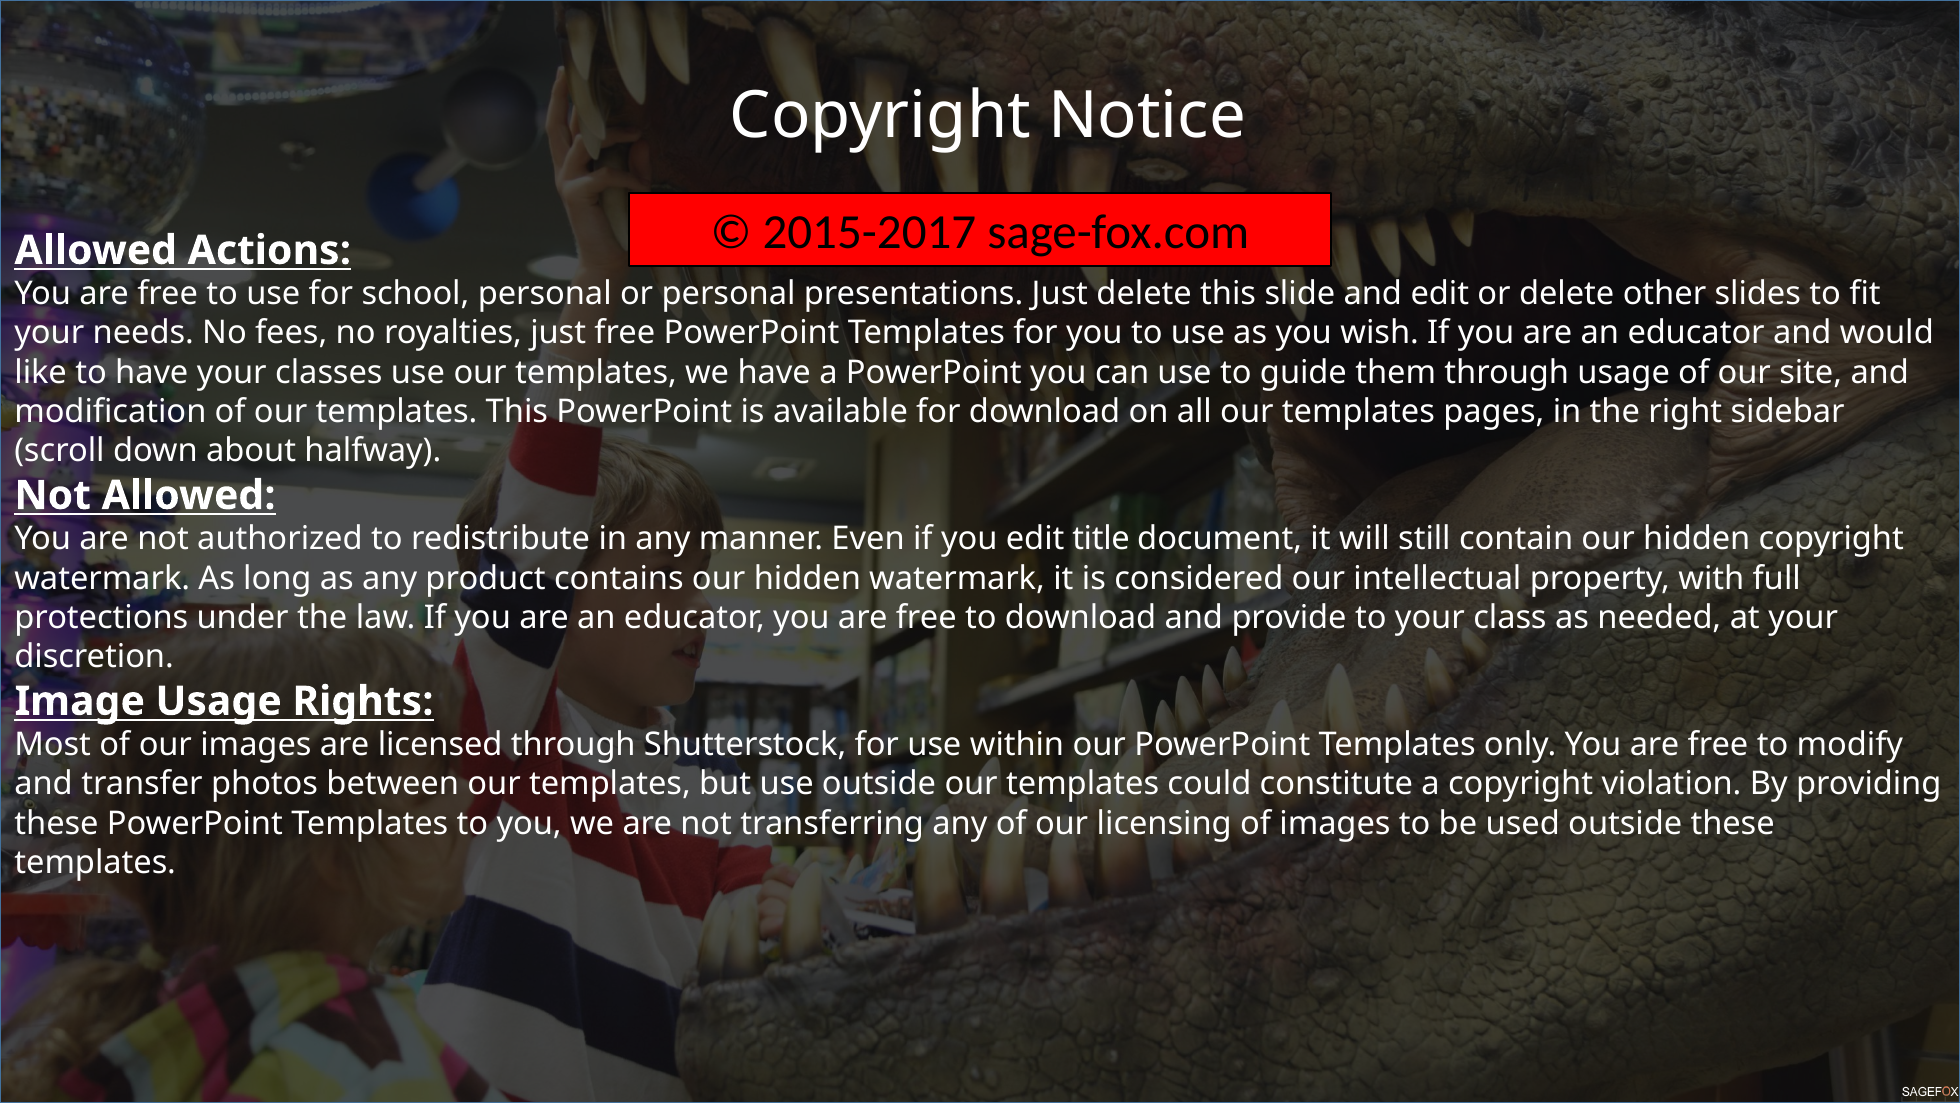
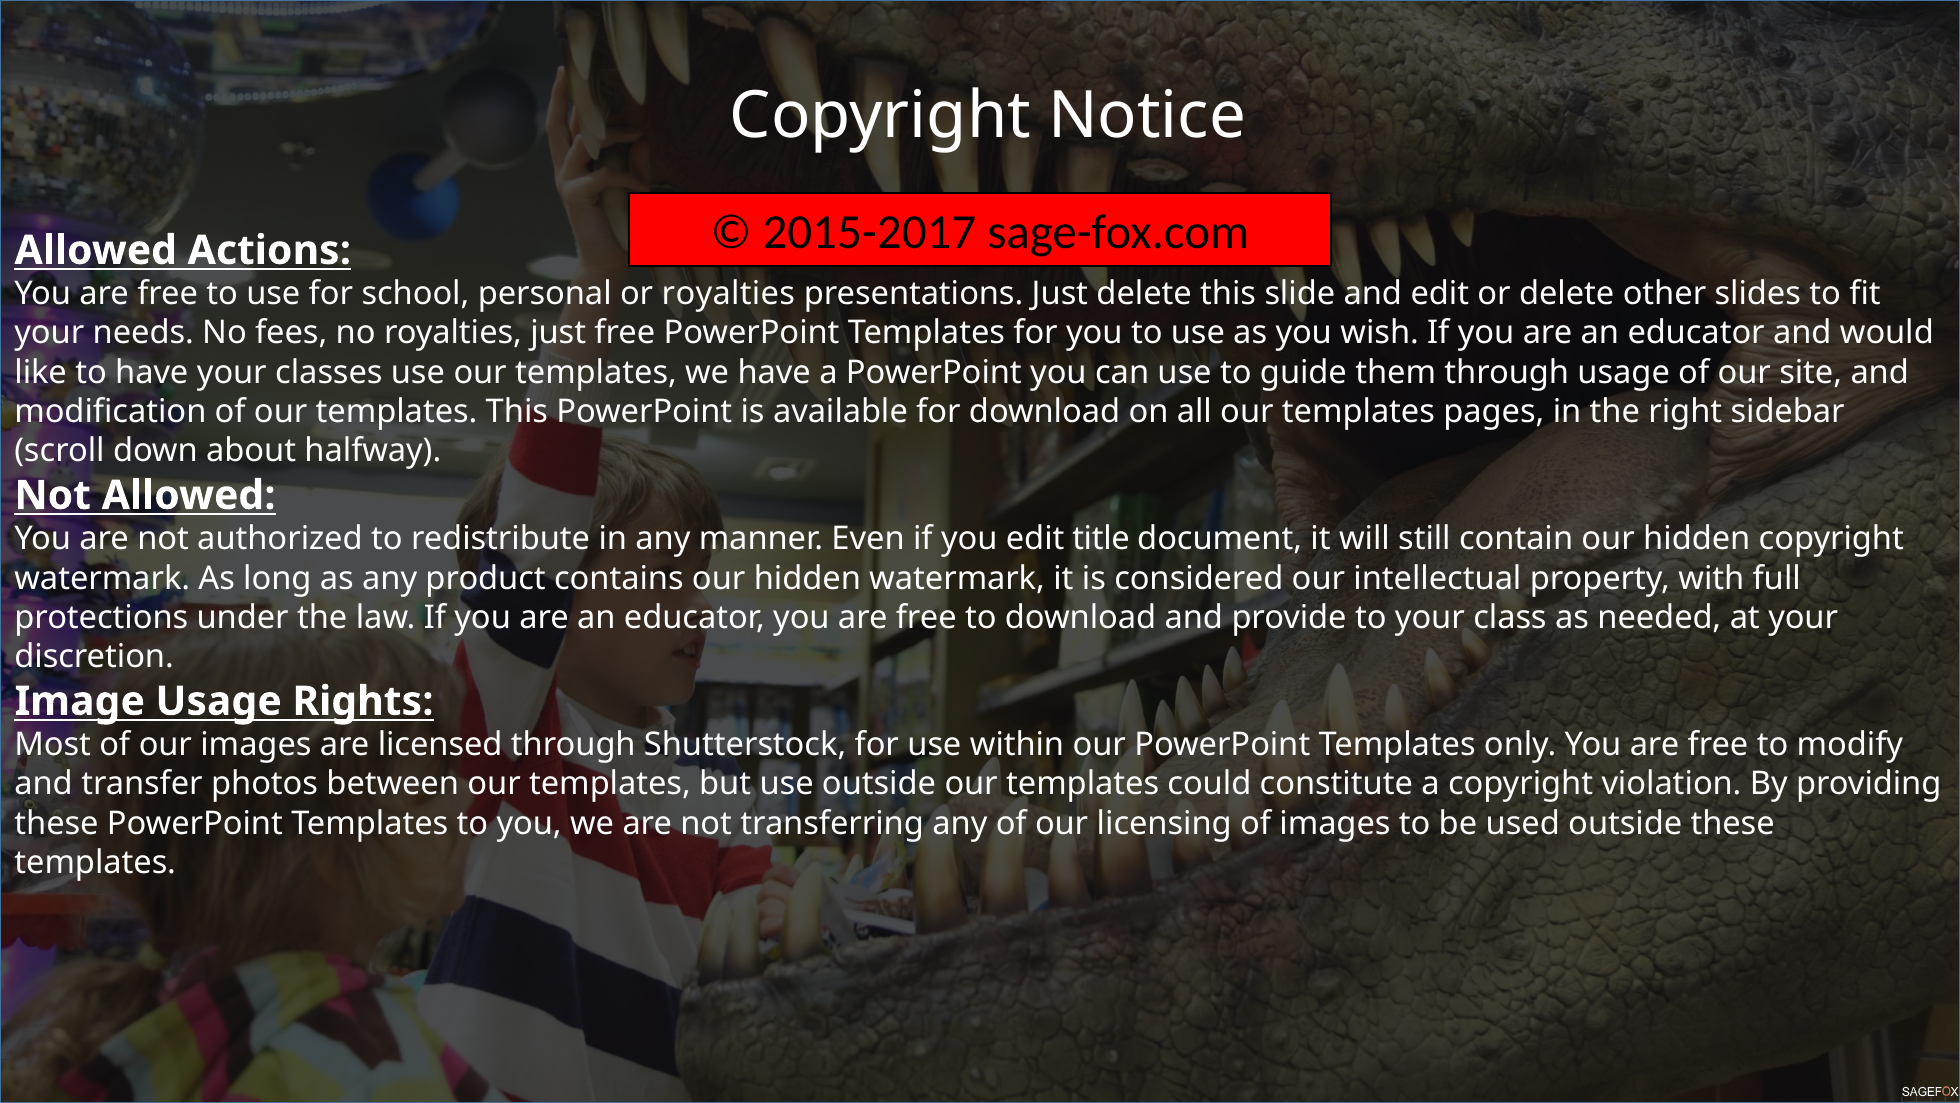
or personal: personal -> royalties
